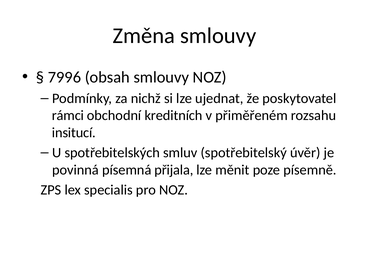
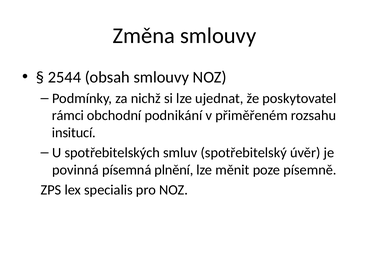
7996: 7996 -> 2544
kreditních: kreditních -> podnikání
přijala: přijala -> plnění
